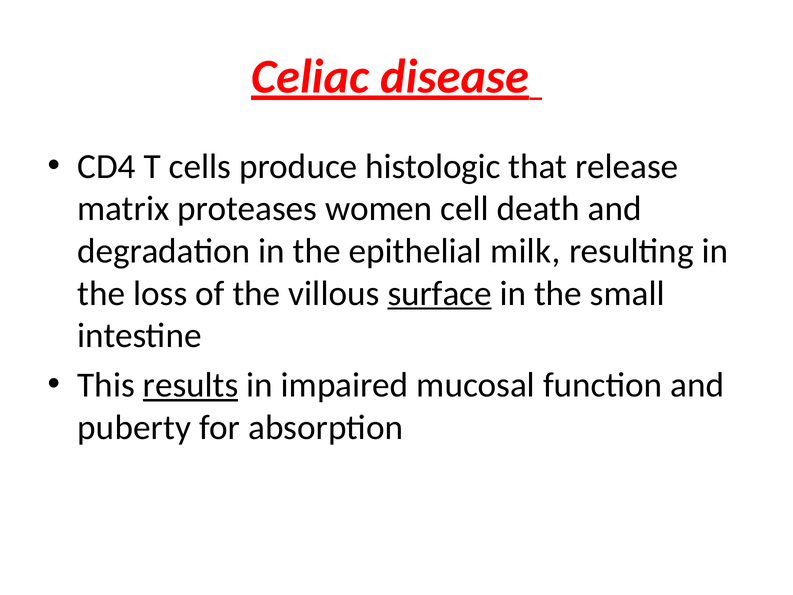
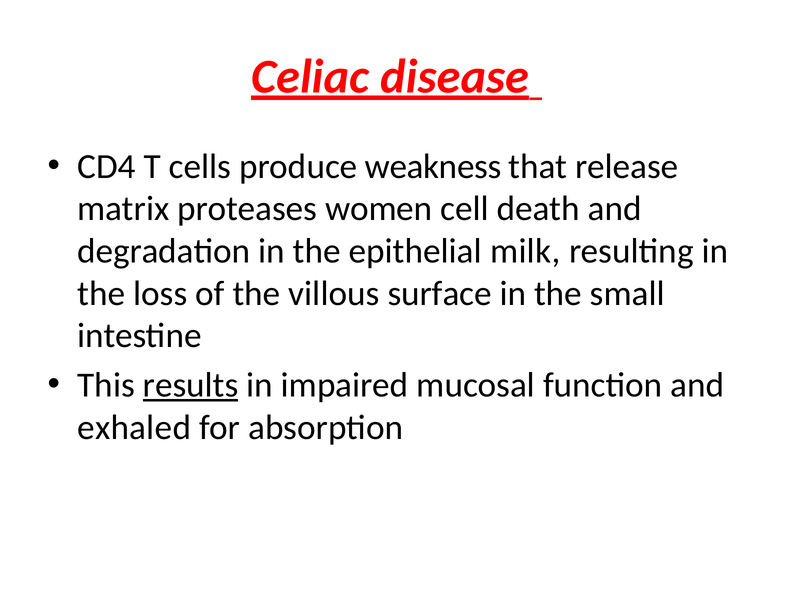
histologic: histologic -> weakness
surface underline: present -> none
puberty: puberty -> exhaled
